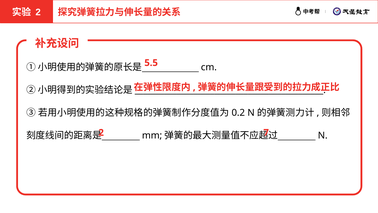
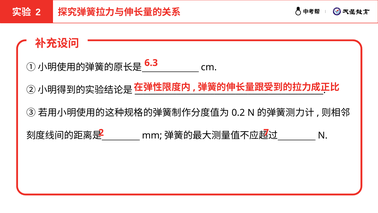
5.5: 5.5 -> 6.3
